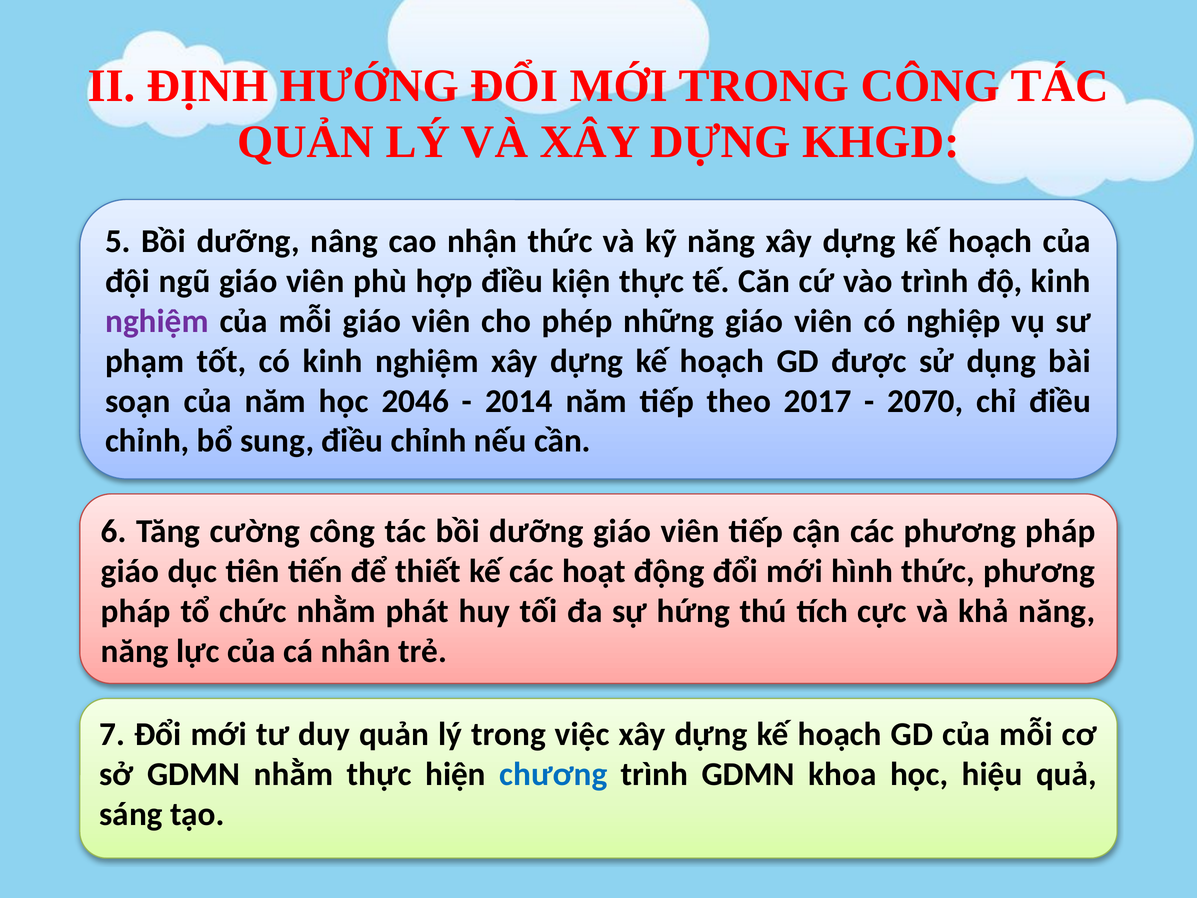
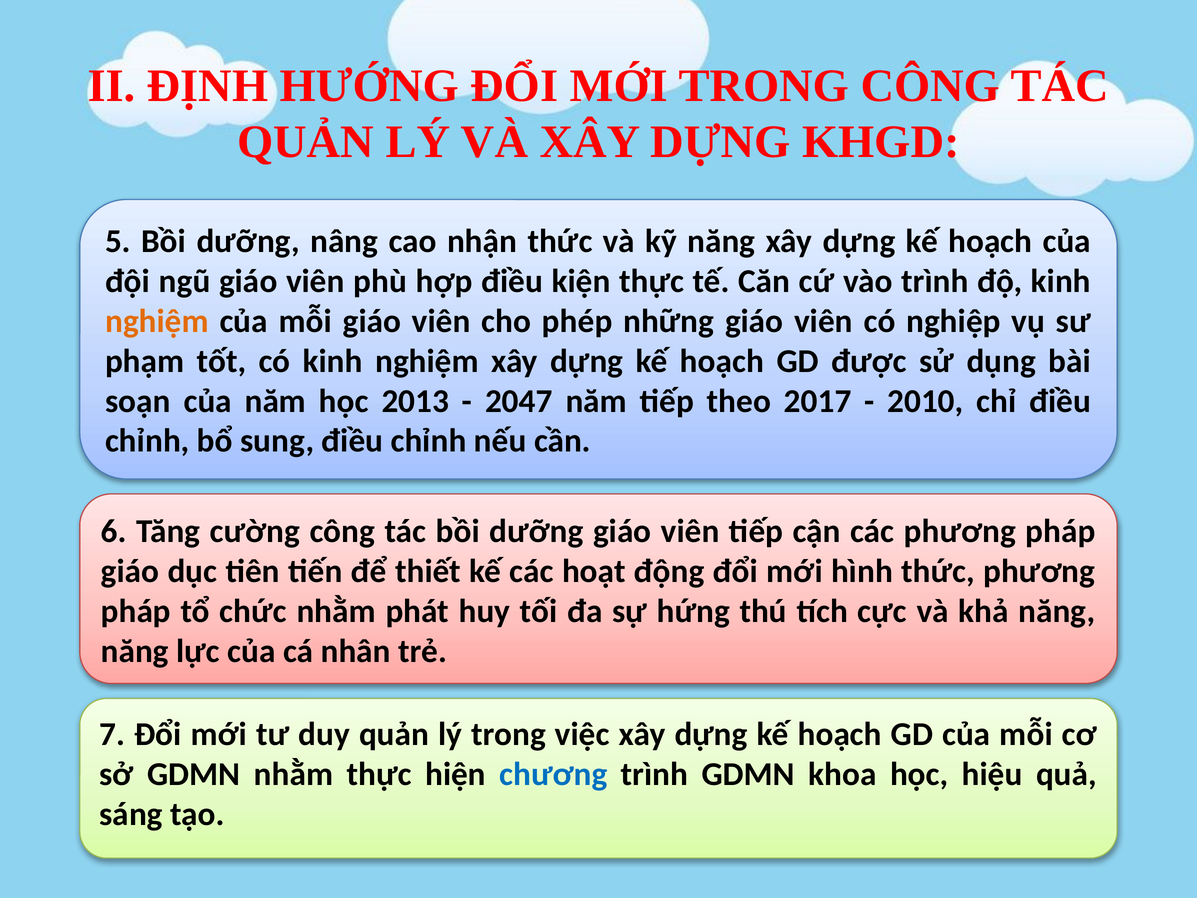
nghiệm at (157, 321) colour: purple -> orange
2046: 2046 -> 2013
2014: 2014 -> 2047
2070: 2070 -> 2010
